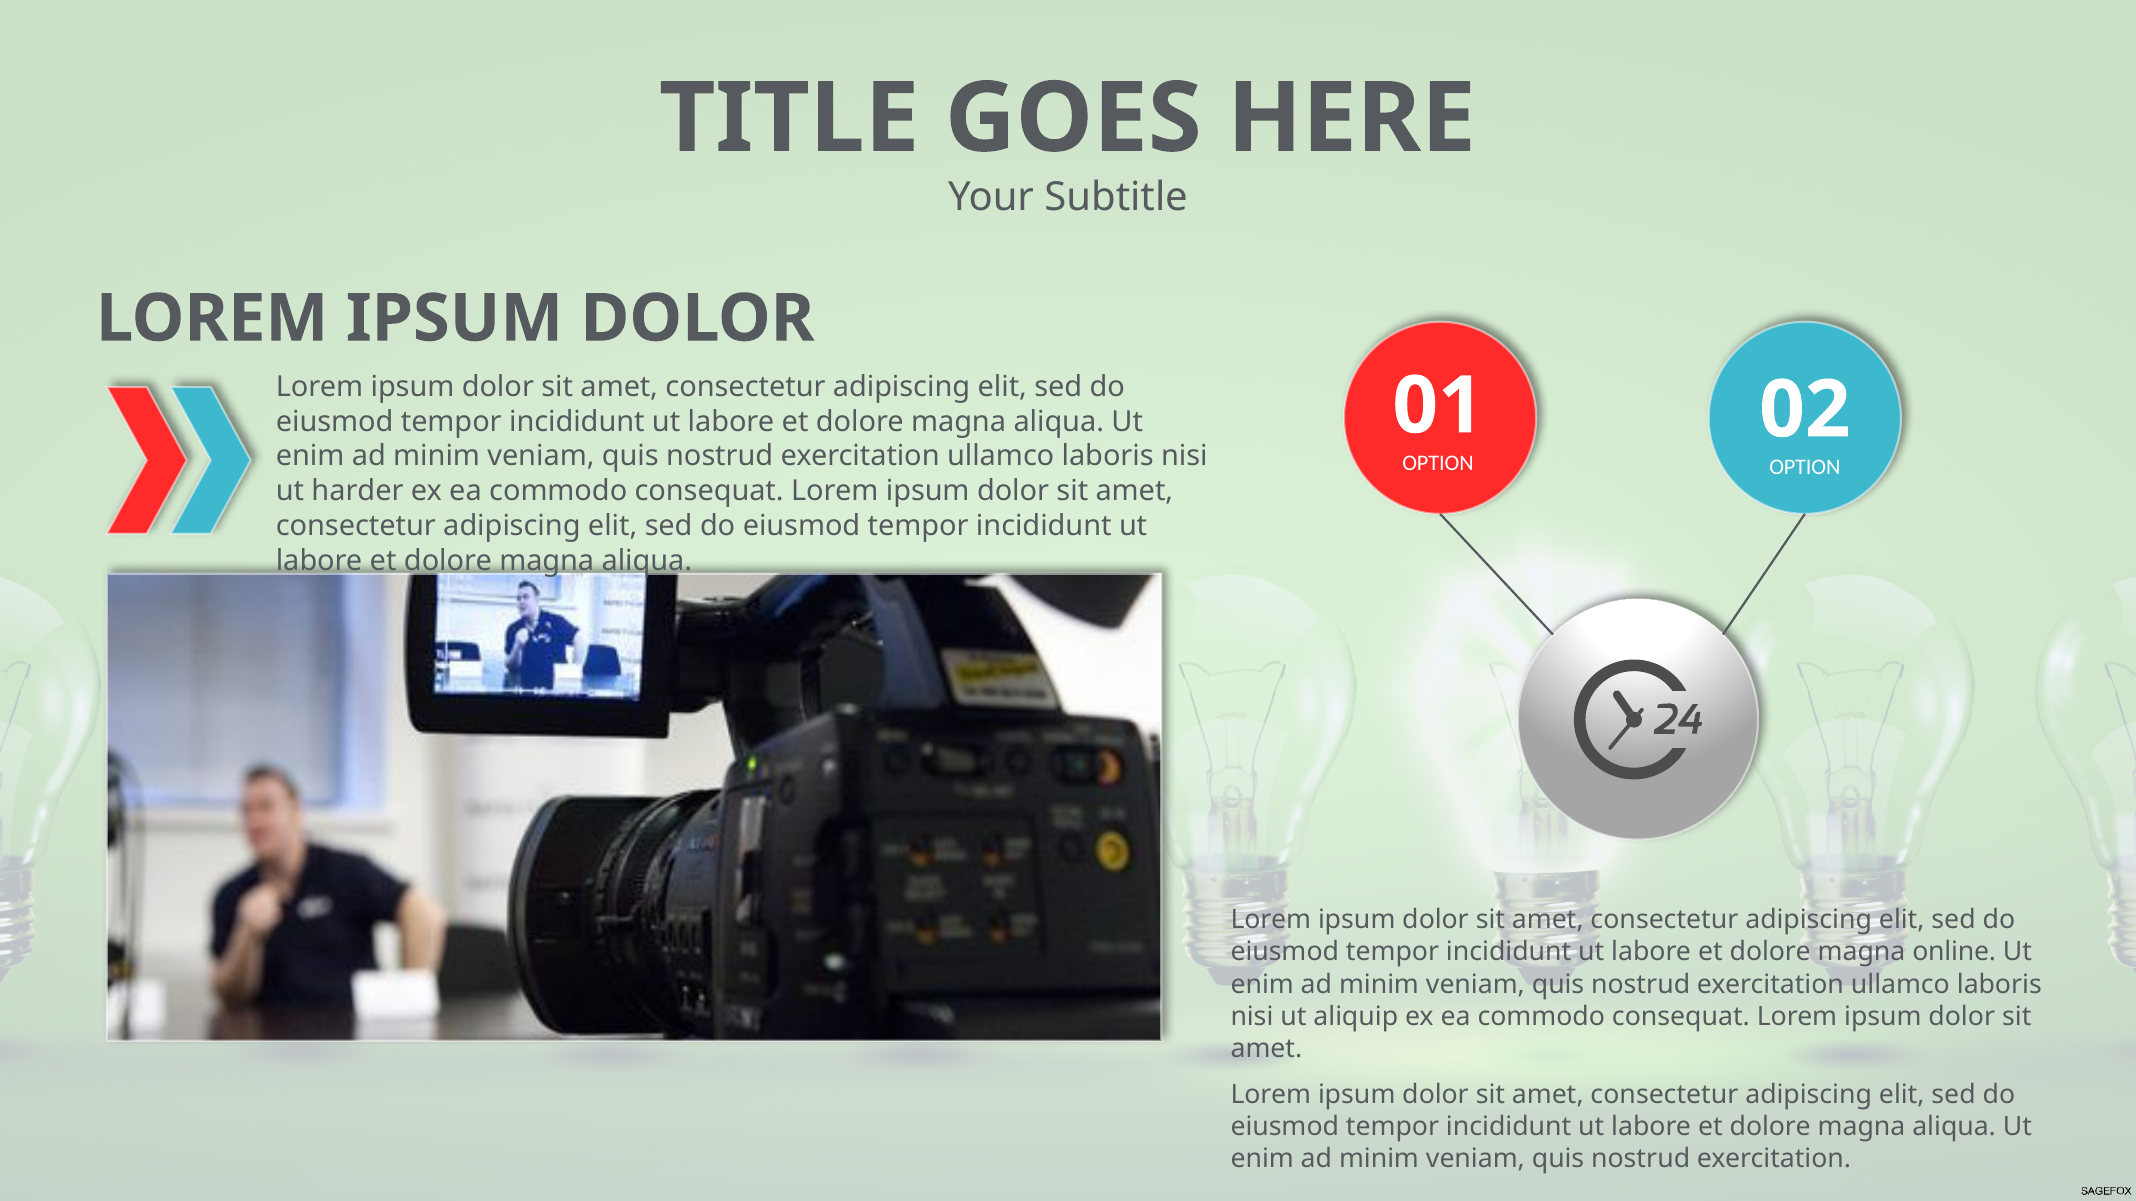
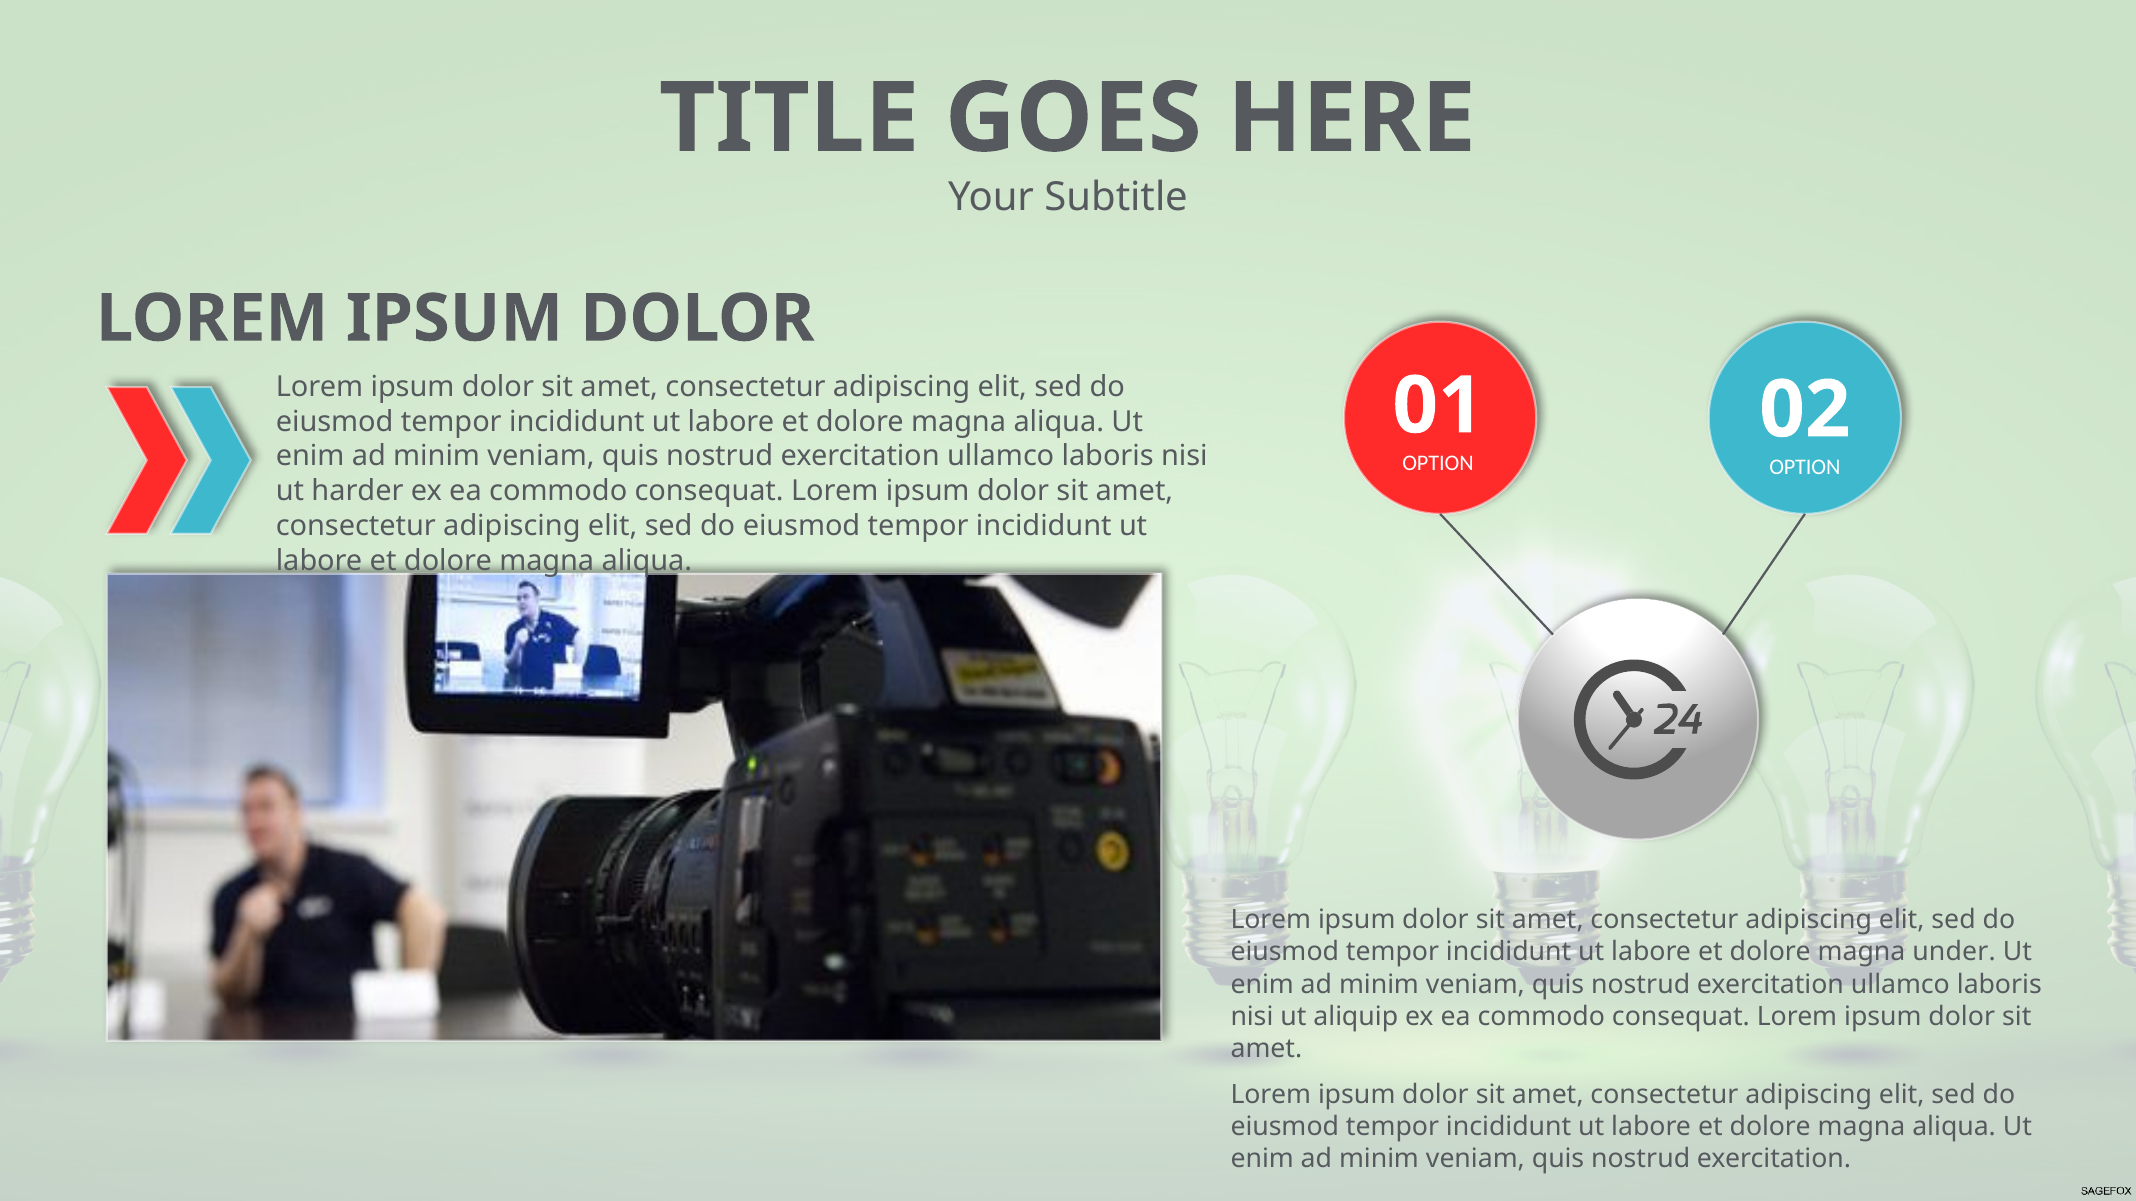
online: online -> under
